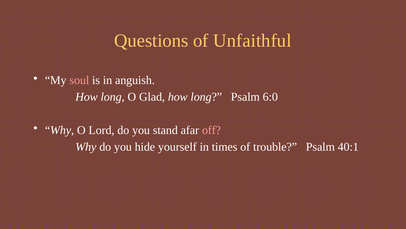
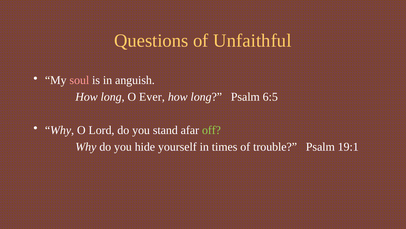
Glad: Glad -> Ever
6:0: 6:0 -> 6:5
off colour: pink -> light green
40:1: 40:1 -> 19:1
